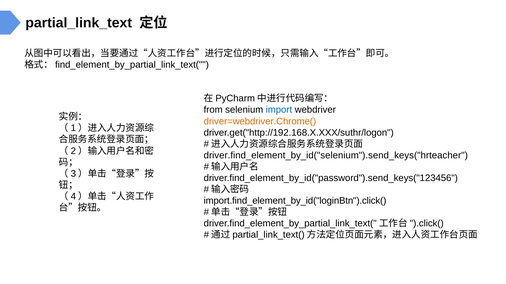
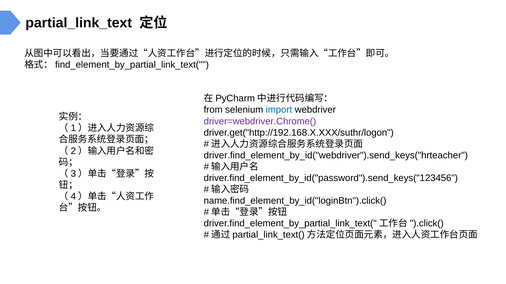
driver=webdriver.Chrome( colour: orange -> purple
driver.find_element_by_id("selenium").send_keys("hrteacher: driver.find_element_by_id("selenium").send_keys("hrteacher -> driver.find_element_by_id("webdriver").send_keys("hrteacher
import.find_element_by_id("loginBtn").click(: import.find_element_by_id("loginBtn").click( -> name.find_element_by_id("loginBtn").click(
